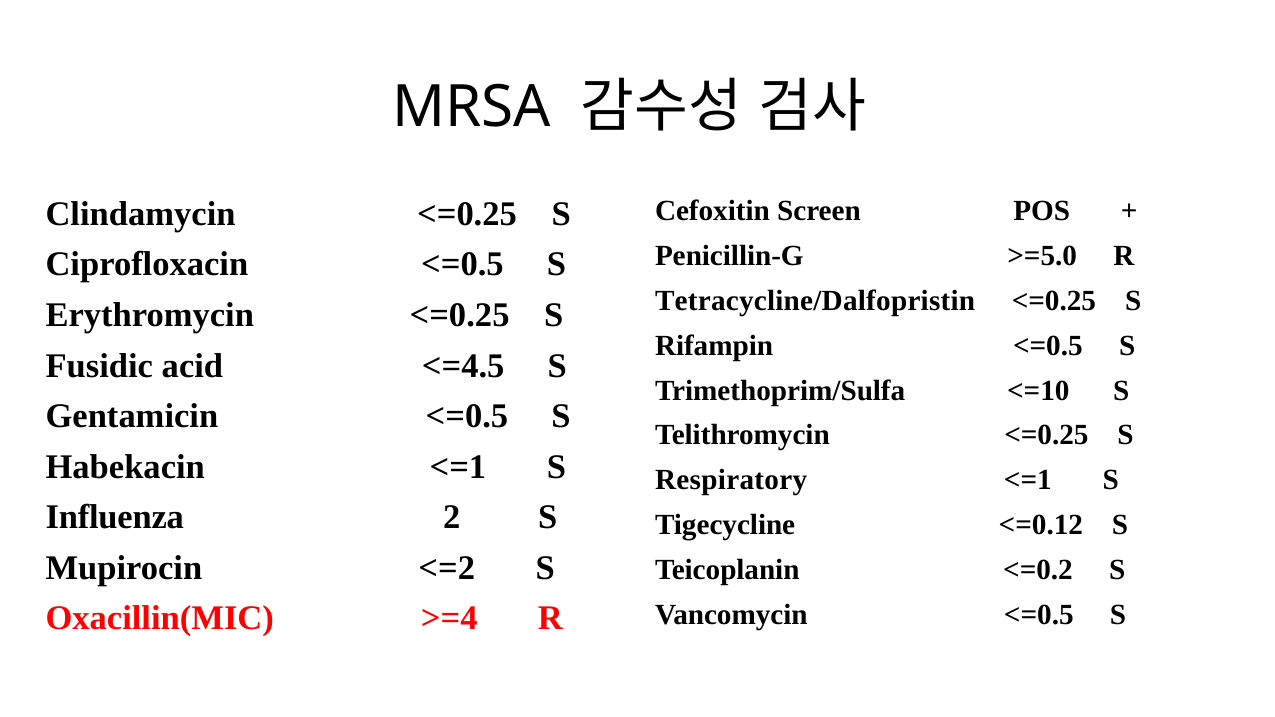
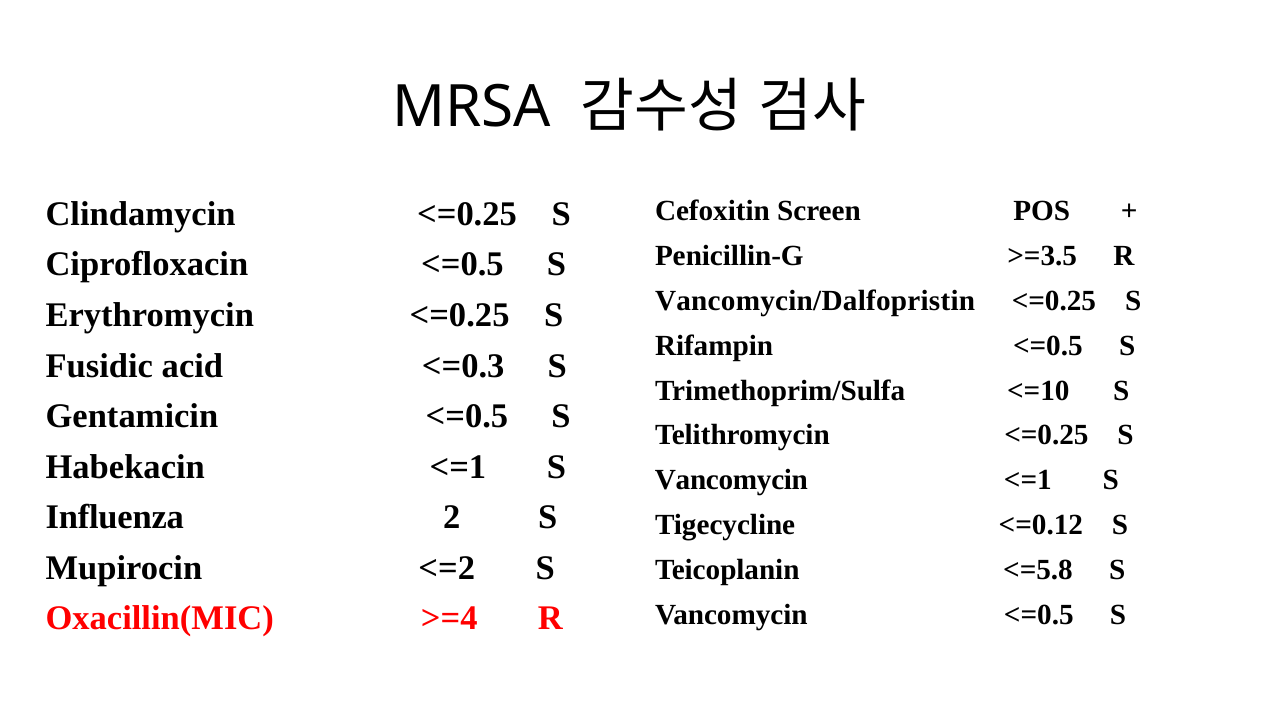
>=5.0: >=5.0 -> >=3.5
Tetracycline/Dalfopristin: Tetracycline/Dalfopristin -> Vancomycin/Dalfopristin
<=4.5: <=4.5 -> <=0.3
Respiratory at (731, 480): Respiratory -> Vancomycin
<=0.2: <=0.2 -> <=5.8
